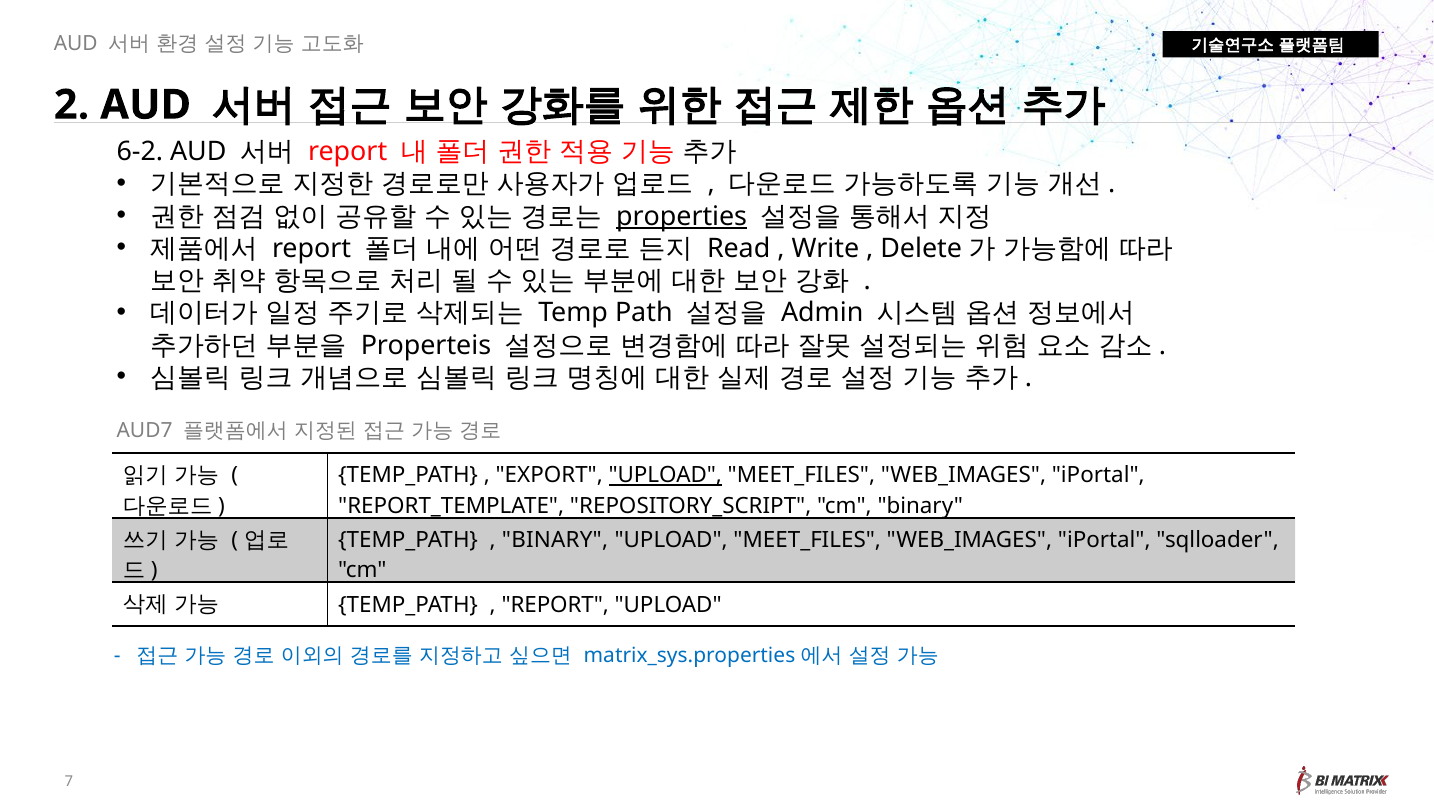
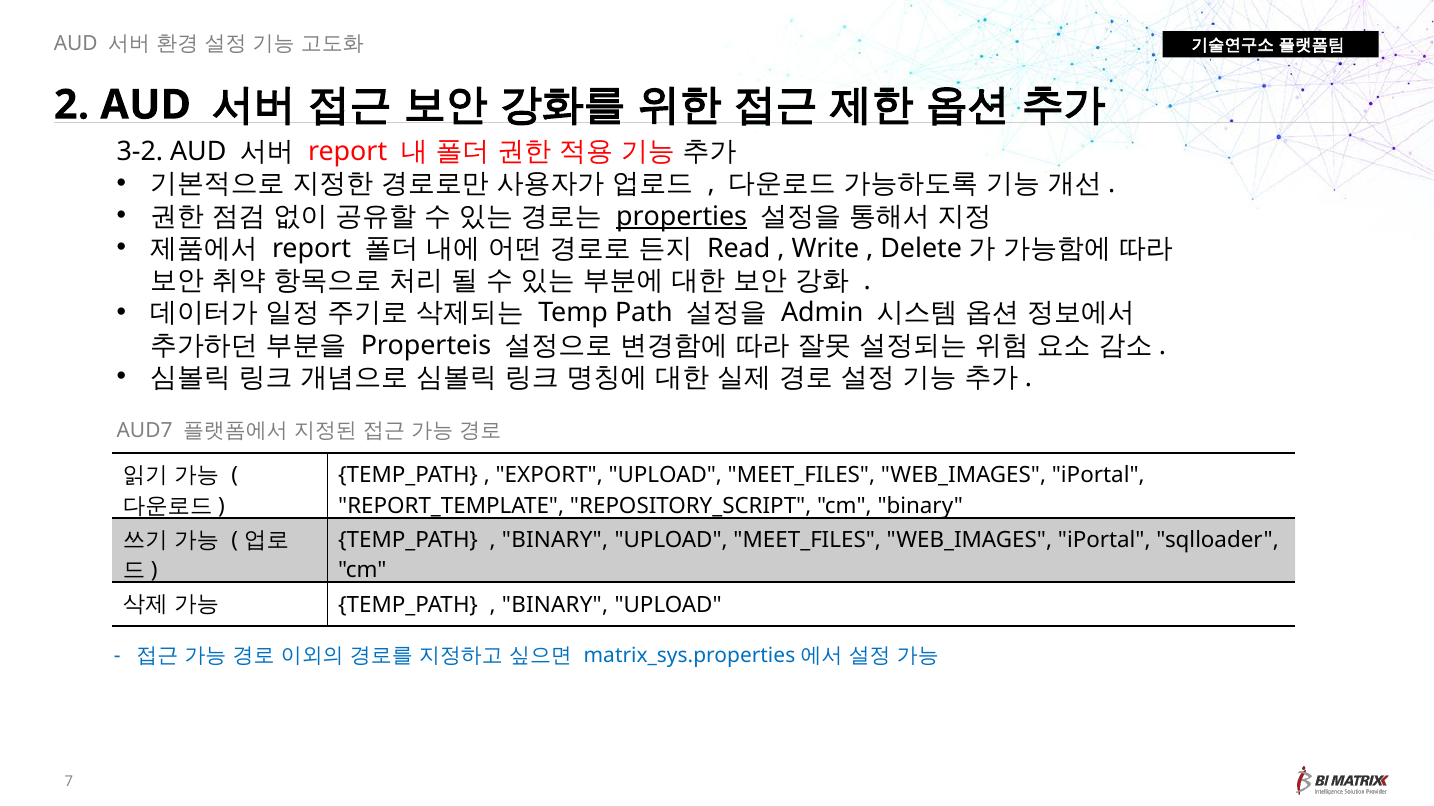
6-2: 6-2 -> 3-2
UPLOAD at (665, 476) underline: present -> none
REPORT at (555, 606): REPORT -> BINARY
